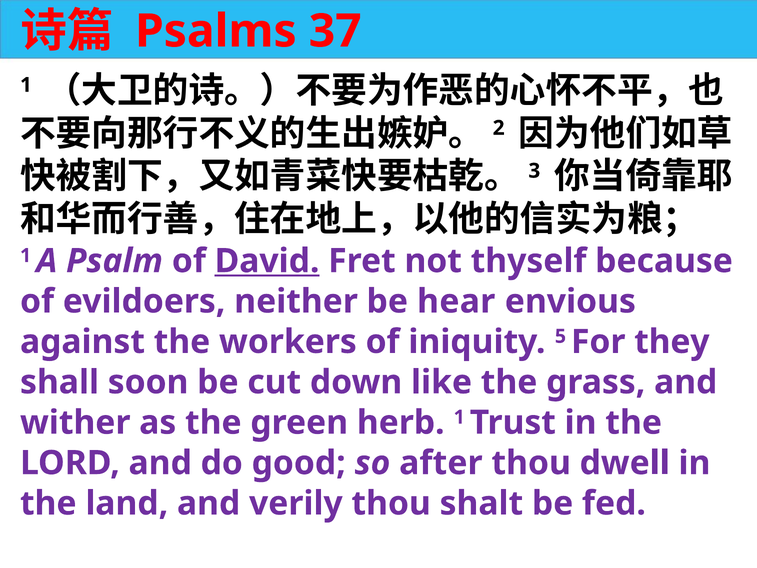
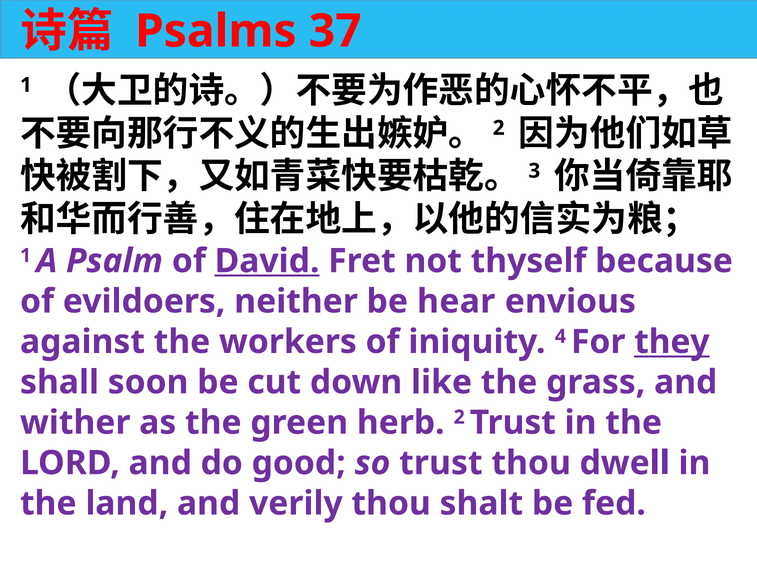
5: 5 -> 4
they underline: none -> present
herb 1: 1 -> 2
so after: after -> trust
